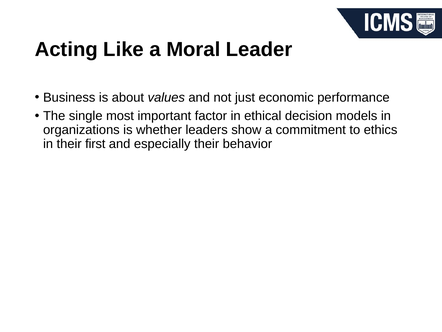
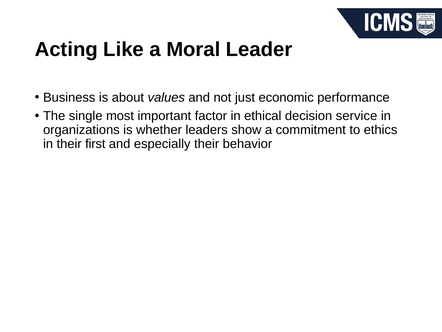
models: models -> service
